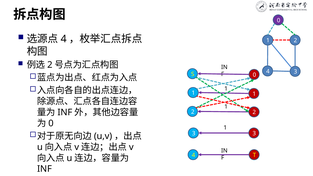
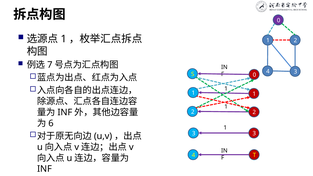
4 at (64, 39): 4 -> 1
2 at (50, 65): 2 -> 7
0 at (51, 123): 0 -> 6
